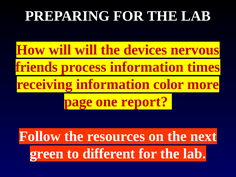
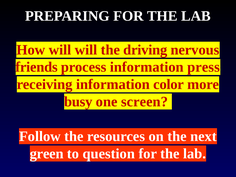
devices: devices -> driving
times: times -> press
page: page -> busy
report: report -> screen
different: different -> question
